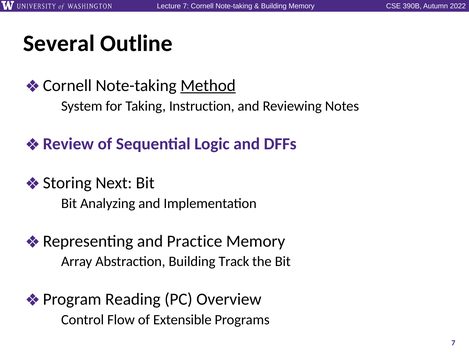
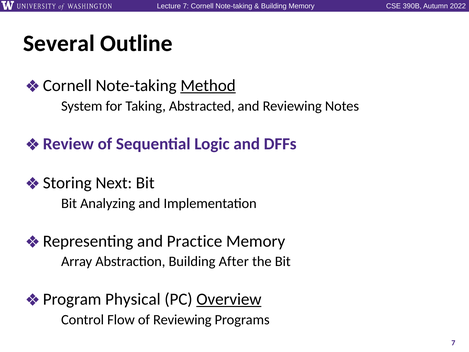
Instruction: Instruction -> Abstracted
Track: Track -> After
Reading: Reading -> Physical
Overview underline: none -> present
of Extensible: Extensible -> Reviewing
